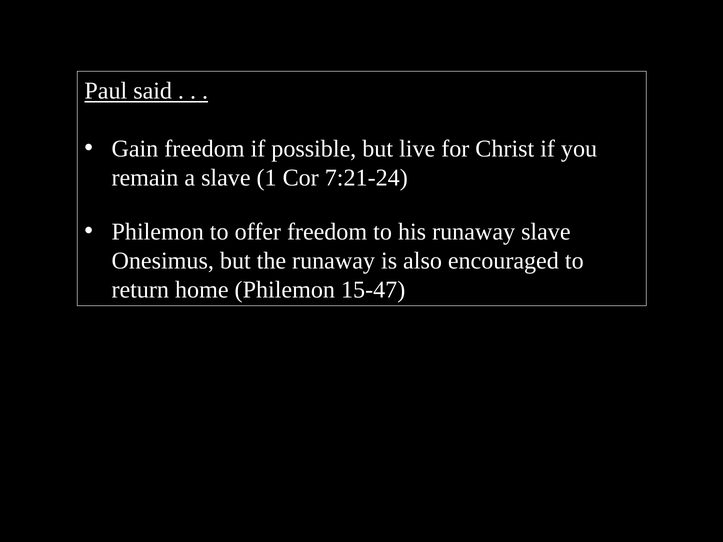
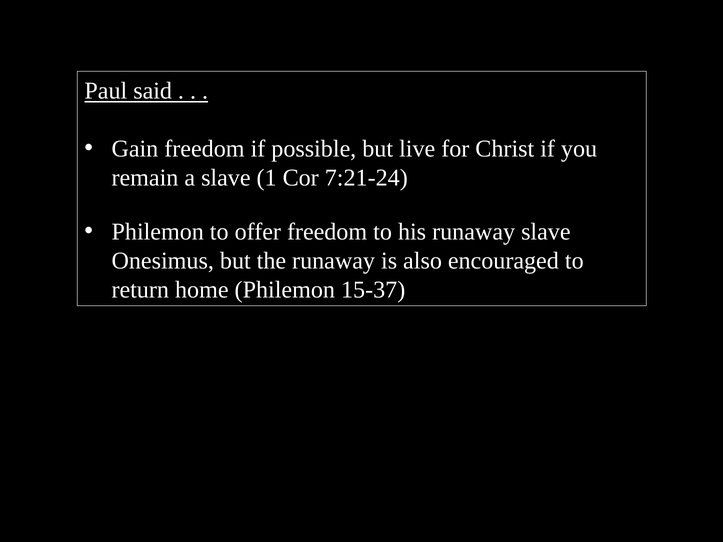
15-47: 15-47 -> 15-37
